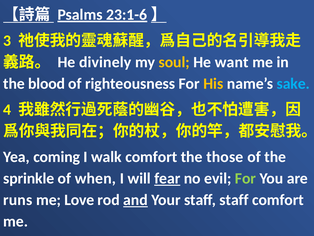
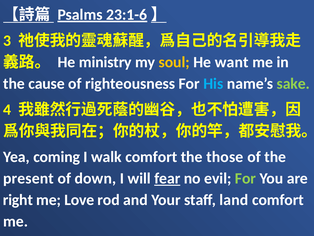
divinely: divinely -> ministry
blood: blood -> cause
His colour: yellow -> light blue
sake colour: light blue -> light green
sprinkle: sprinkle -> present
when: when -> down
runs: runs -> right
and underline: present -> none
staff staff: staff -> land
